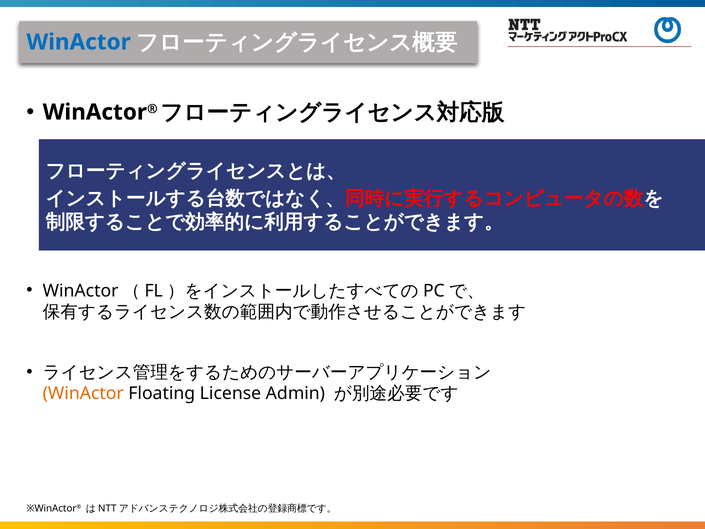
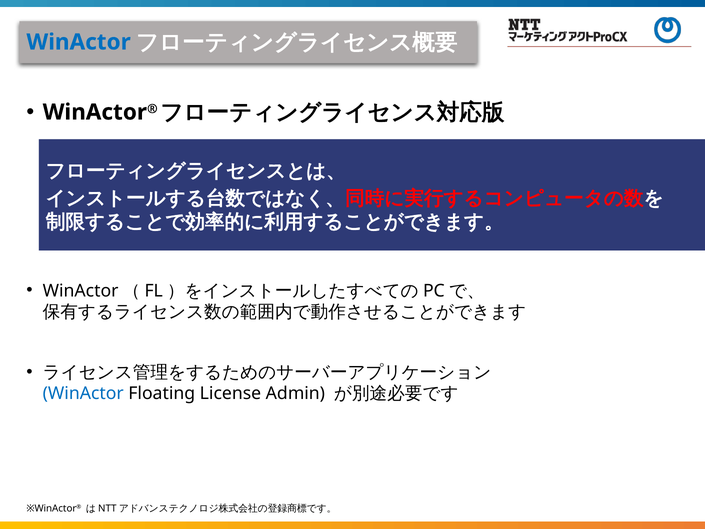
WinActor at (83, 393) colour: orange -> blue
